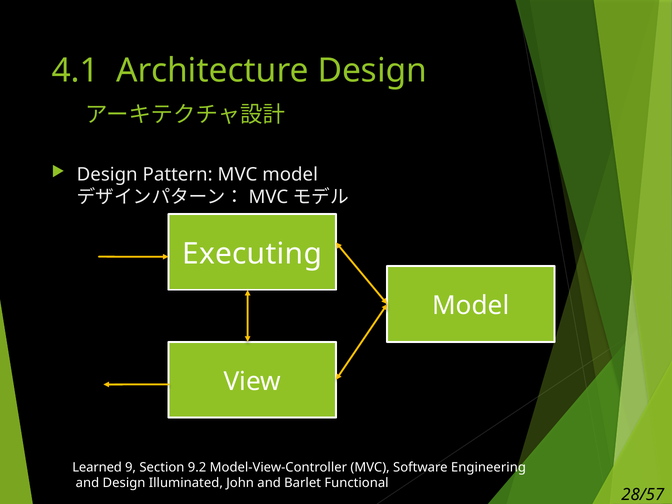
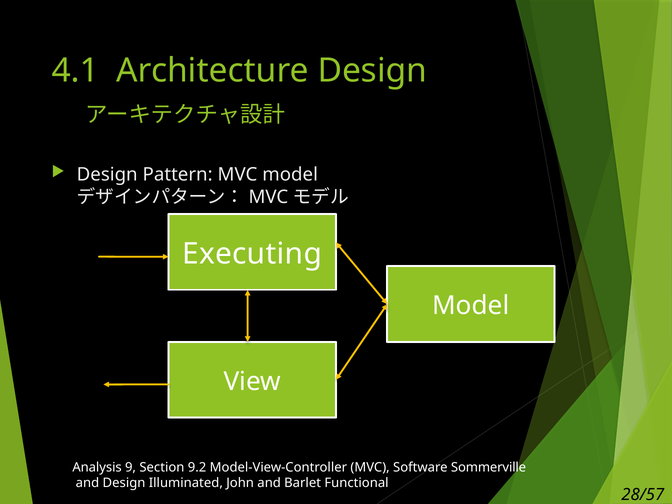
Learned: Learned -> Analysis
Engineering: Engineering -> Sommerville
